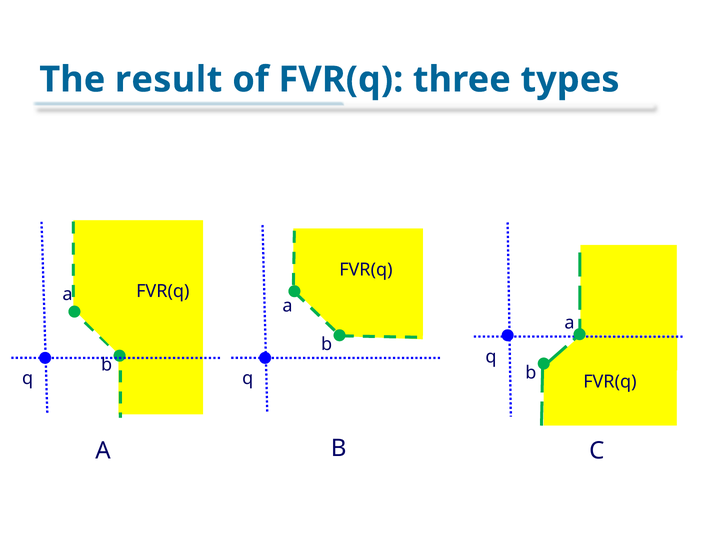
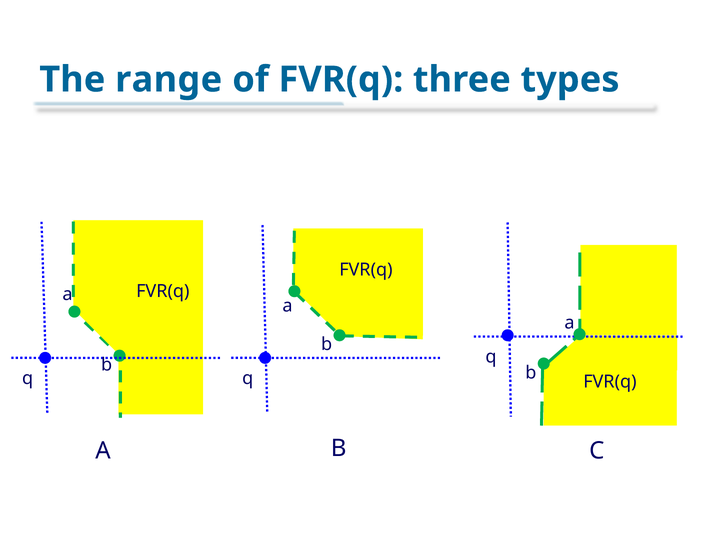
result: result -> range
